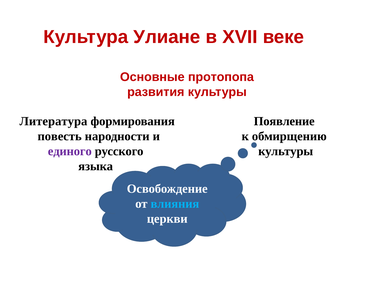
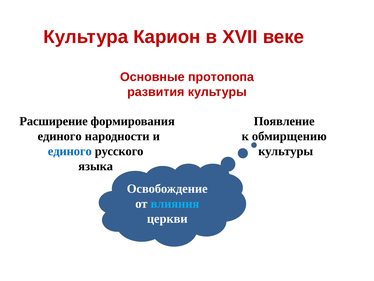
Улиане: Улиане -> Карион
Литература: Литература -> Расширение
повесть at (60, 136): повесть -> единого
единого at (70, 151) colour: purple -> blue
